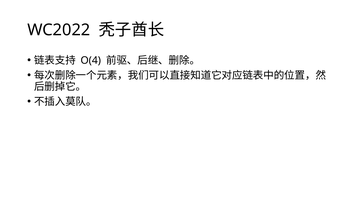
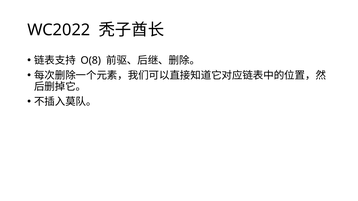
O(4: O(4 -> O(8
